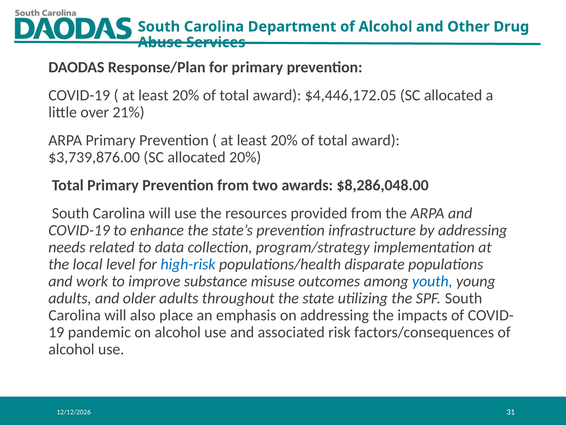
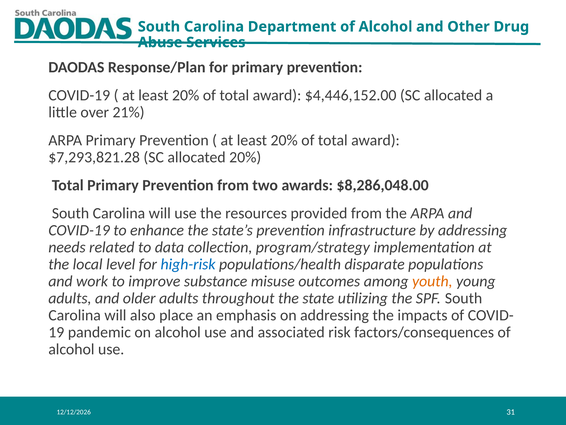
$4,446,172.05: $4,446,172.05 -> $4,446,152.00
$3,739,876.00: $3,739,876.00 -> $7,293,821.28
youth colour: blue -> orange
